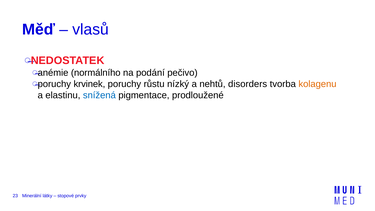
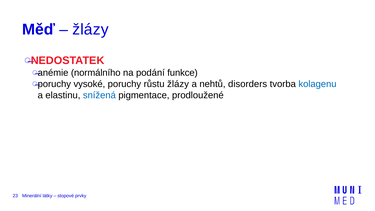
vlasů at (91, 29): vlasů -> žlázy
pečivo: pečivo -> funkce
krvinek: krvinek -> vysoké
růstu nízký: nízký -> žlázy
kolagenu colour: orange -> blue
